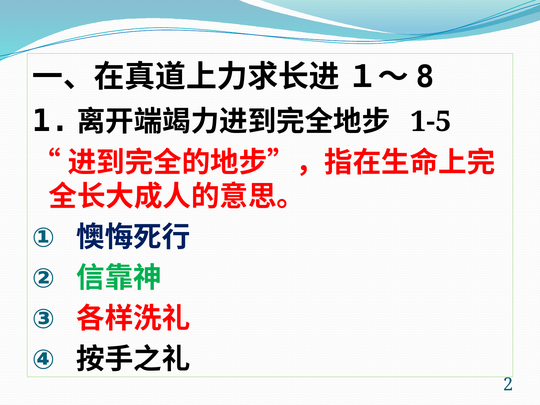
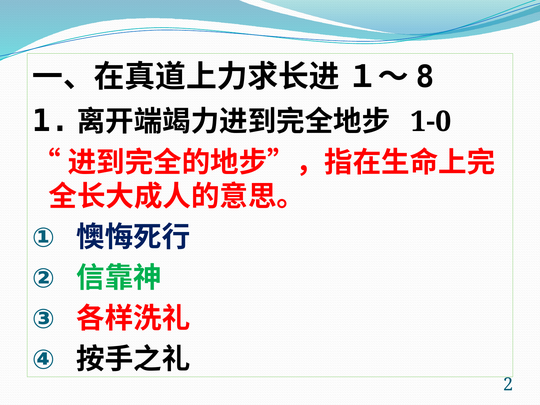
1-5: 1-5 -> 1-0
